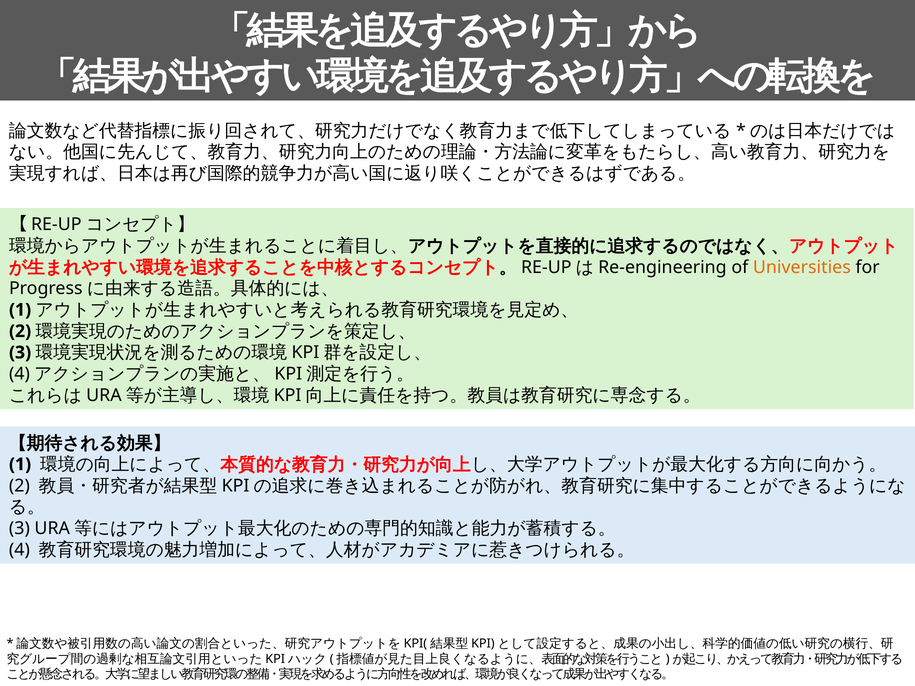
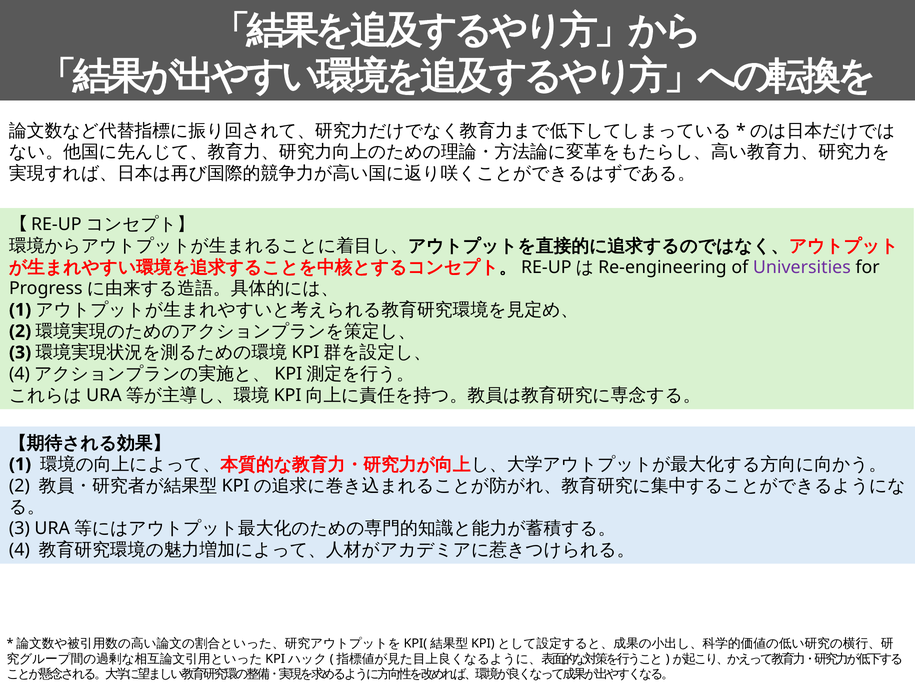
Universities colour: orange -> purple
